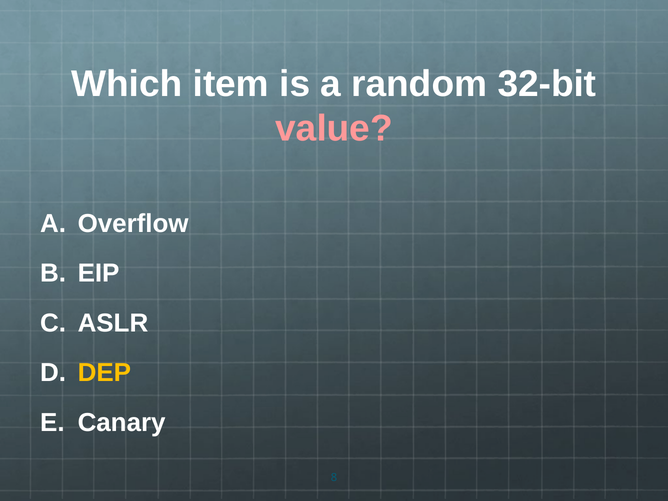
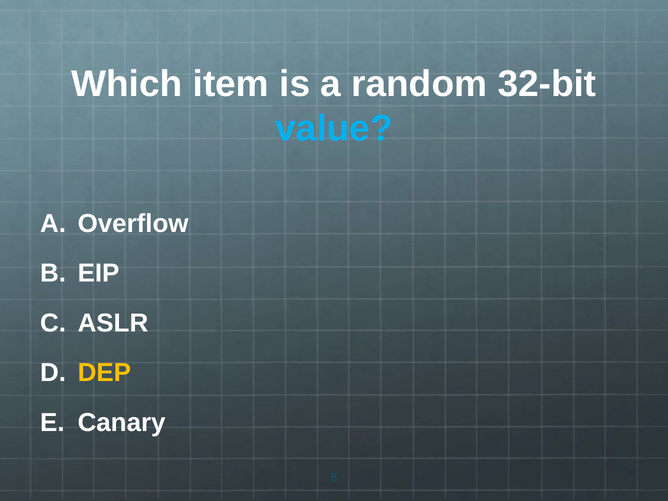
value colour: pink -> light blue
